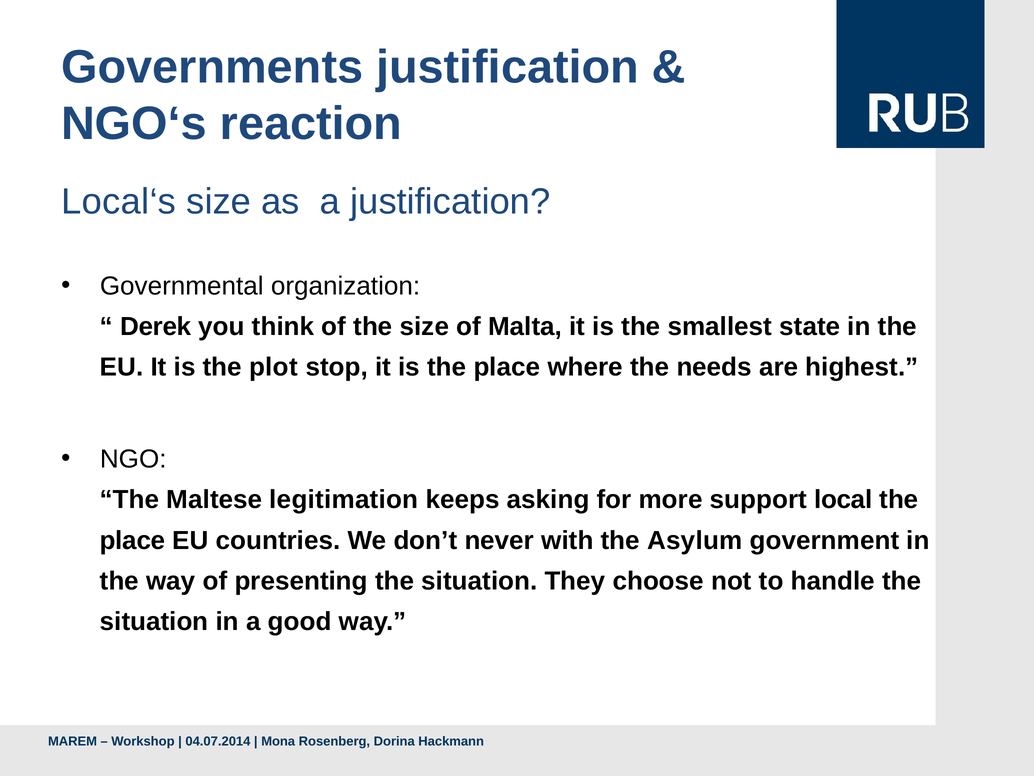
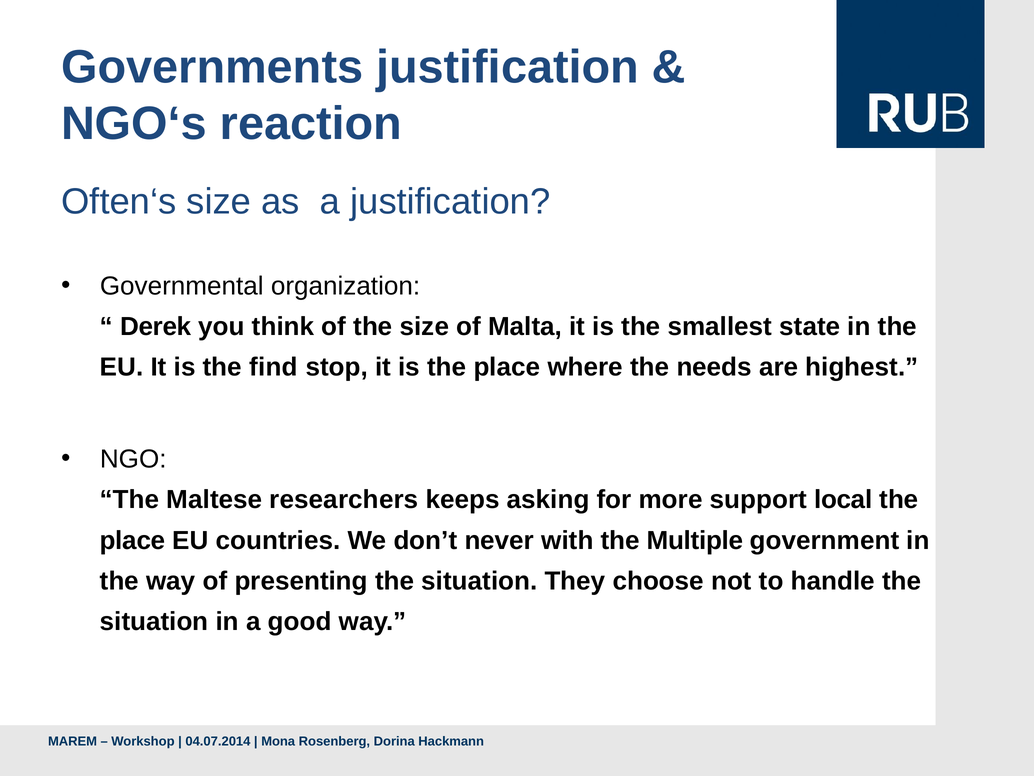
Local‘s: Local‘s -> Often‘s
plot: plot -> find
legitimation: legitimation -> researchers
Asylum: Asylum -> Multiple
